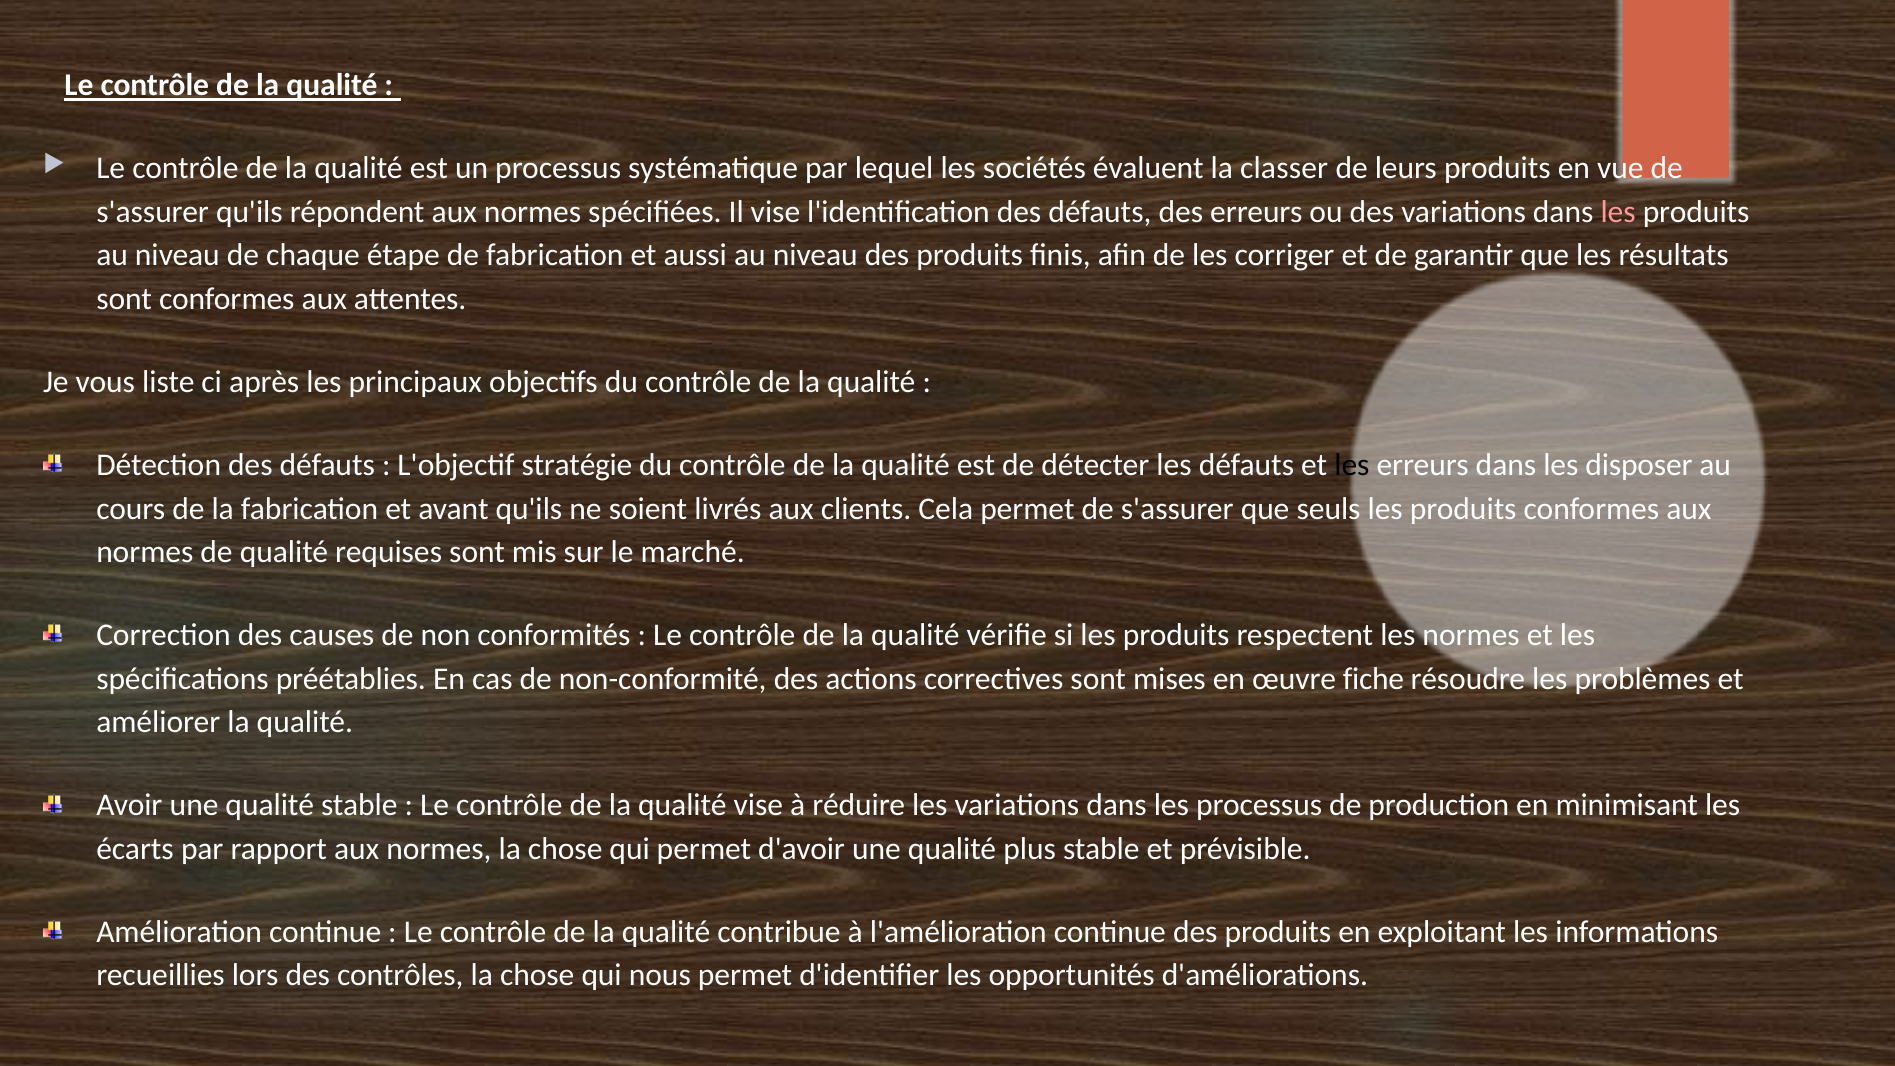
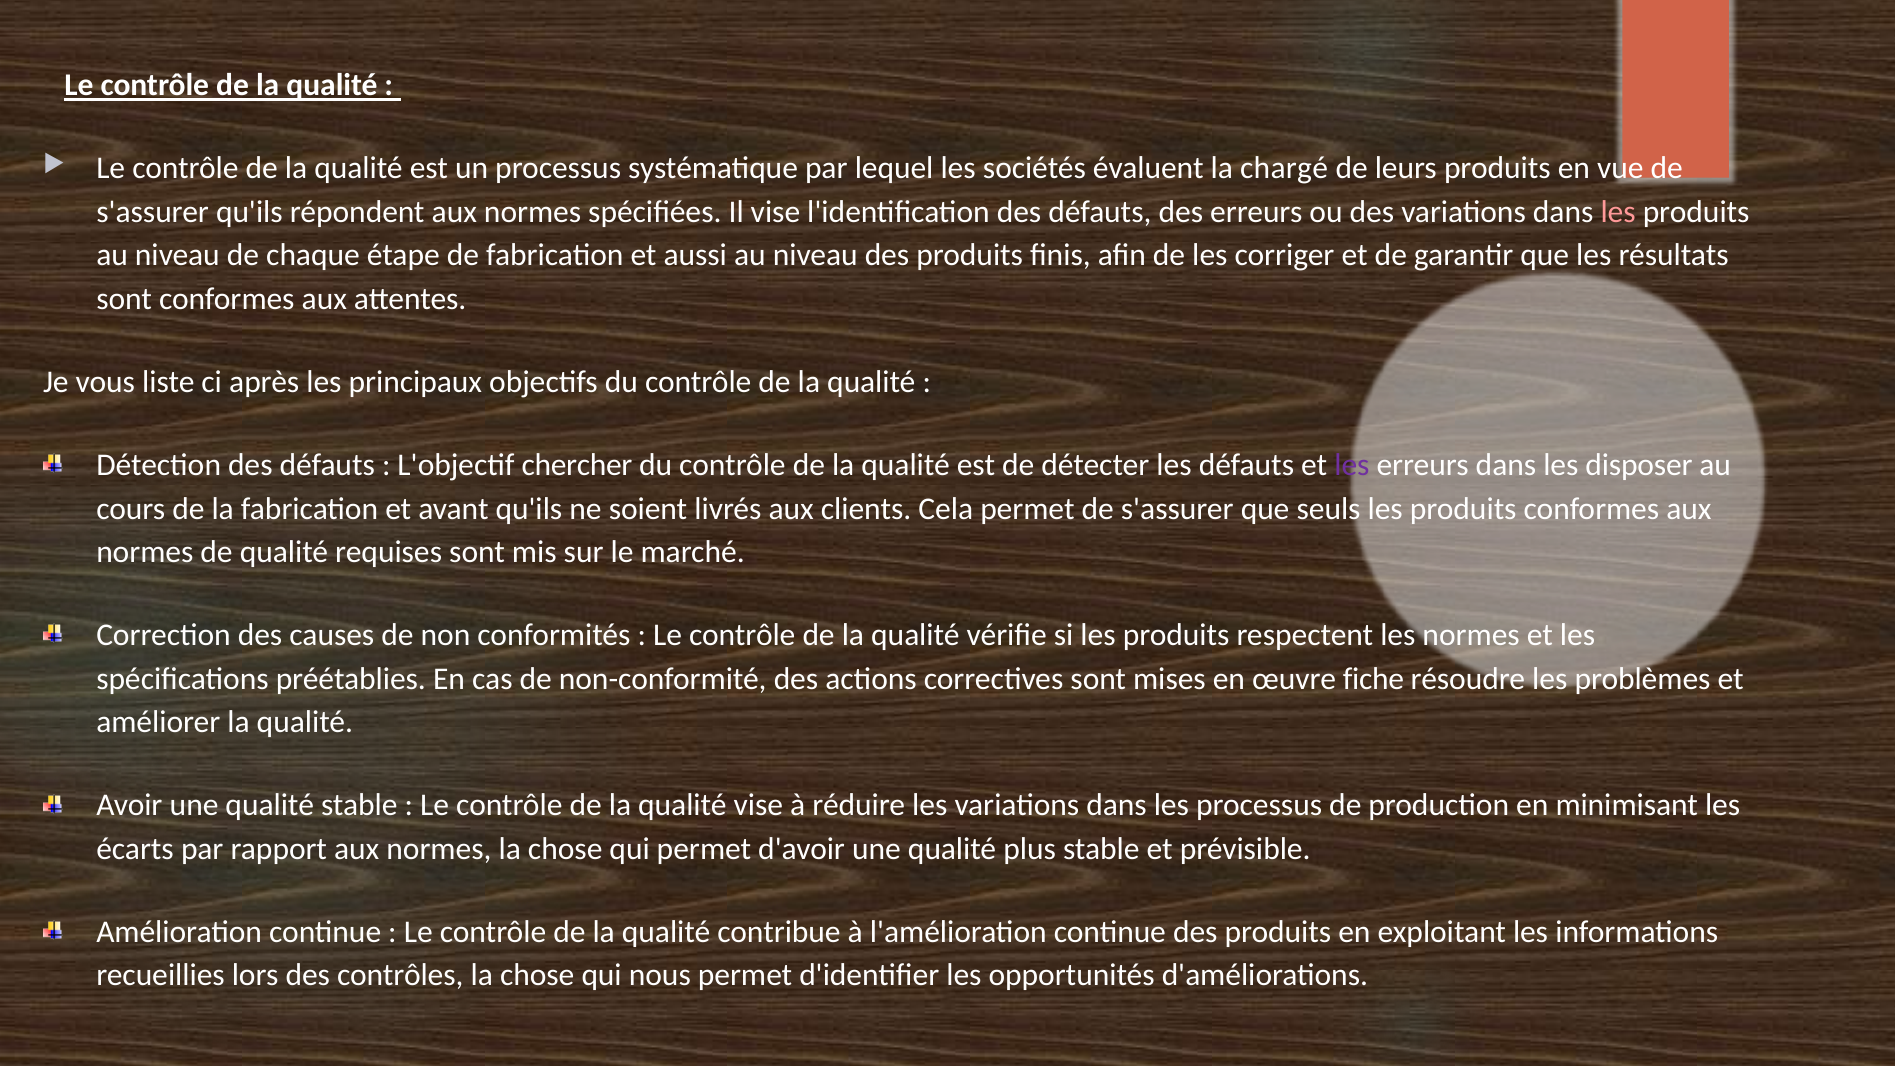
classer: classer -> chargé
stratégie: stratégie -> chercher
les at (1352, 465) colour: black -> purple
